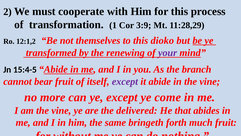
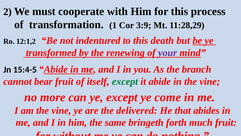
themselves: themselves -> indentured
dioko: dioko -> death
except at (125, 81) colour: purple -> green
